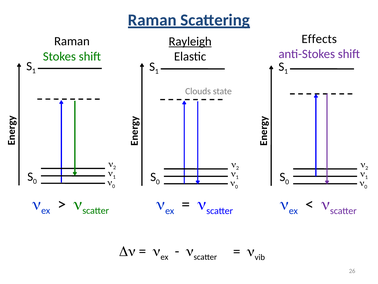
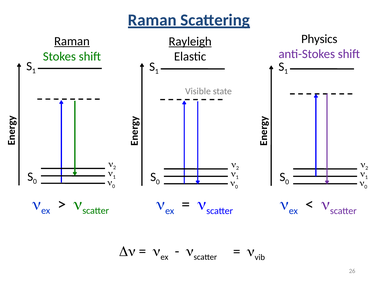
Effects: Effects -> Physics
Raman at (72, 41) underline: none -> present
Clouds: Clouds -> Visible
